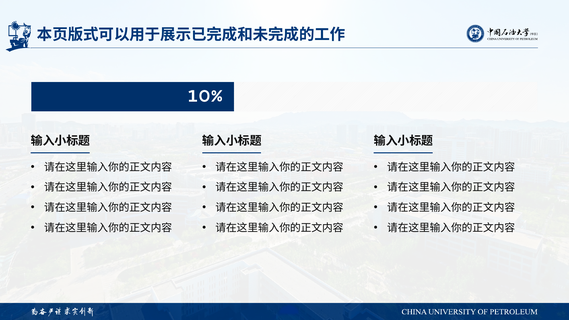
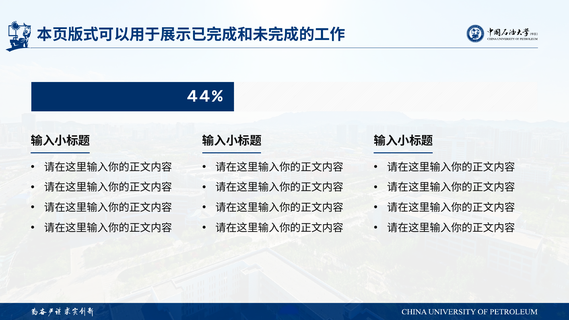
10%: 10% -> 44%
